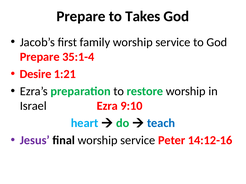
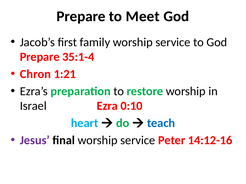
Takes: Takes -> Meet
Desire: Desire -> Chron
9:10: 9:10 -> 0:10
